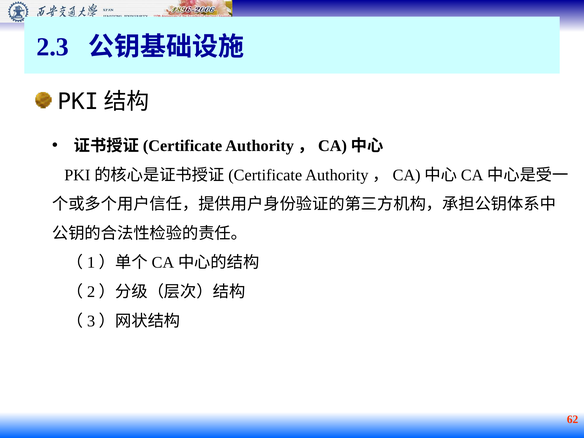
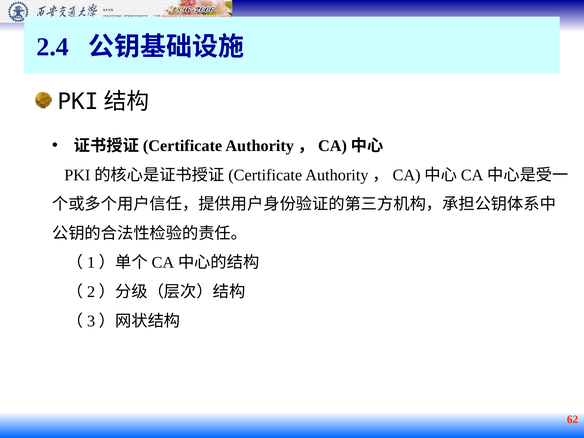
2.3: 2.3 -> 2.4
